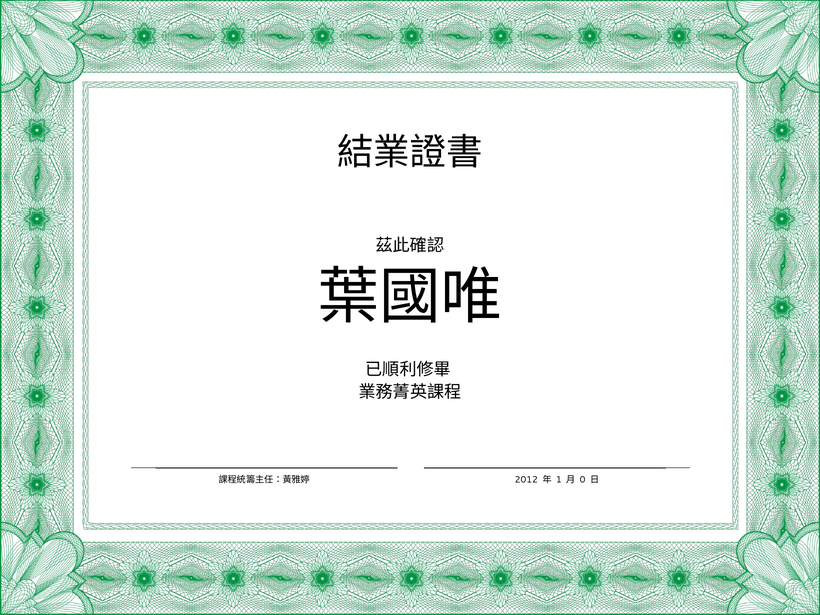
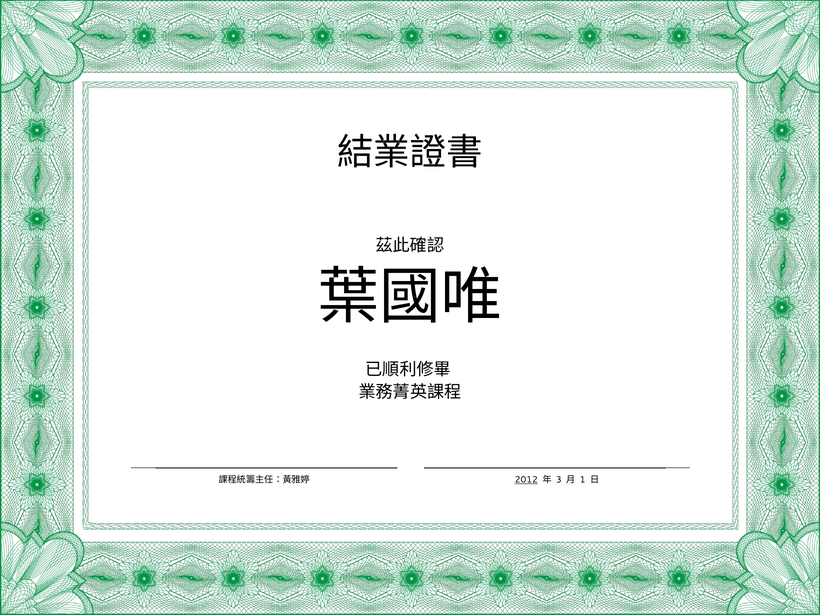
2012 underline: none -> present
1: 1 -> 3
0: 0 -> 1
